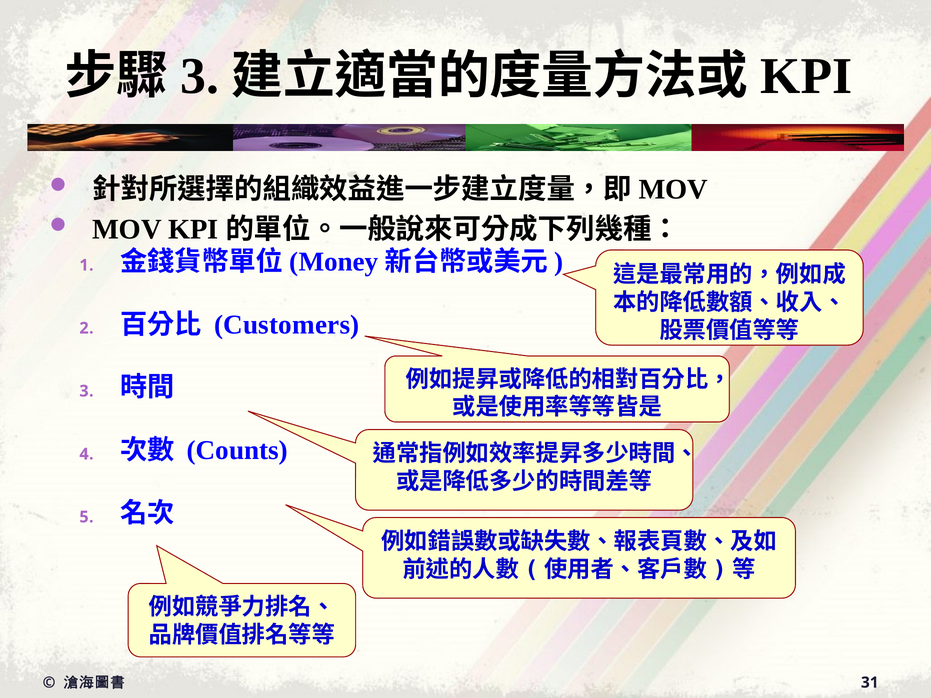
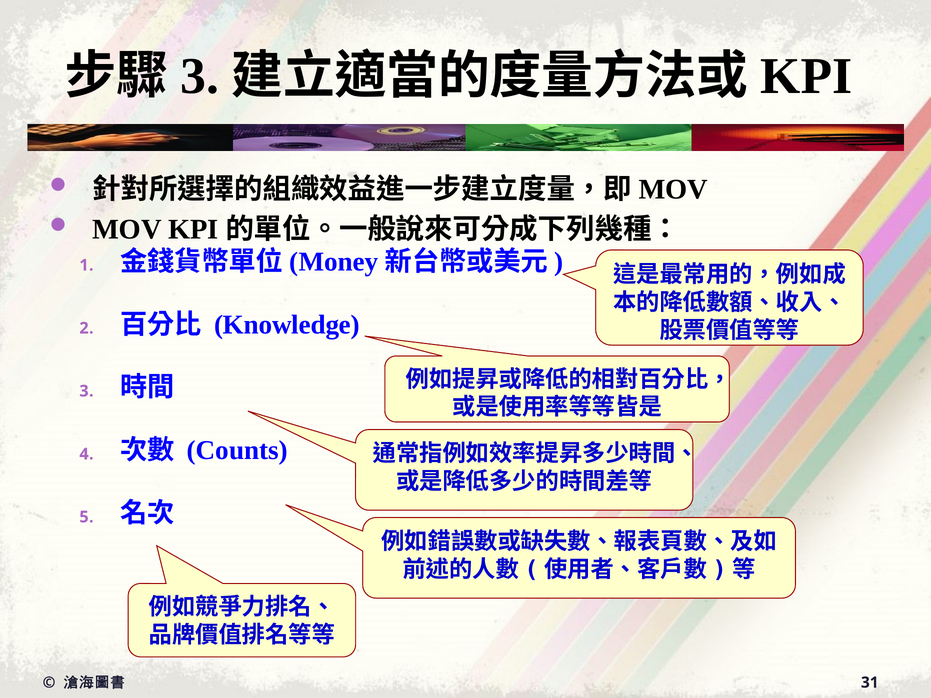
Customers: Customers -> Knowledge
